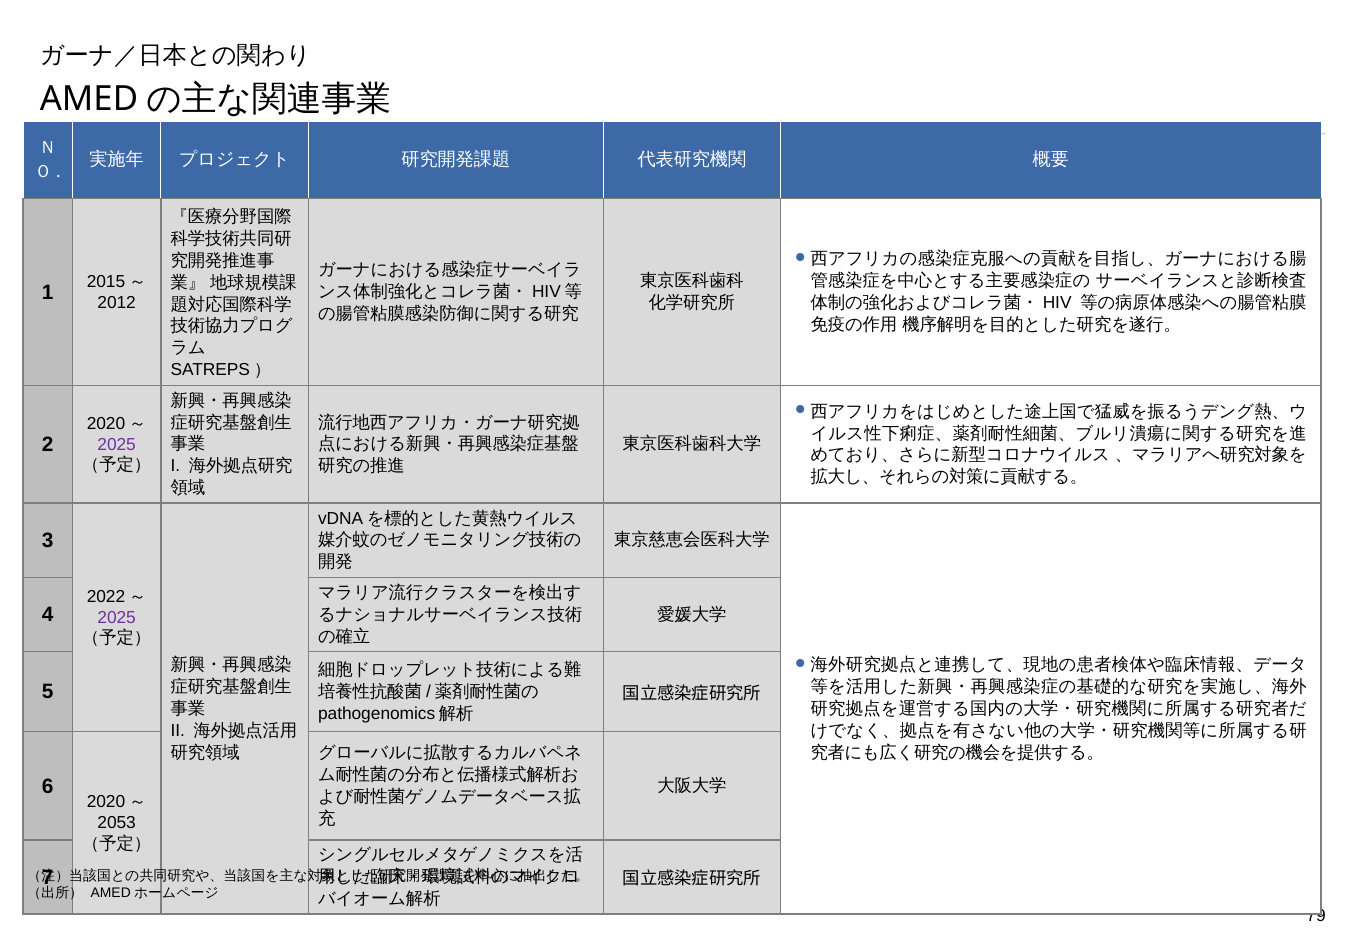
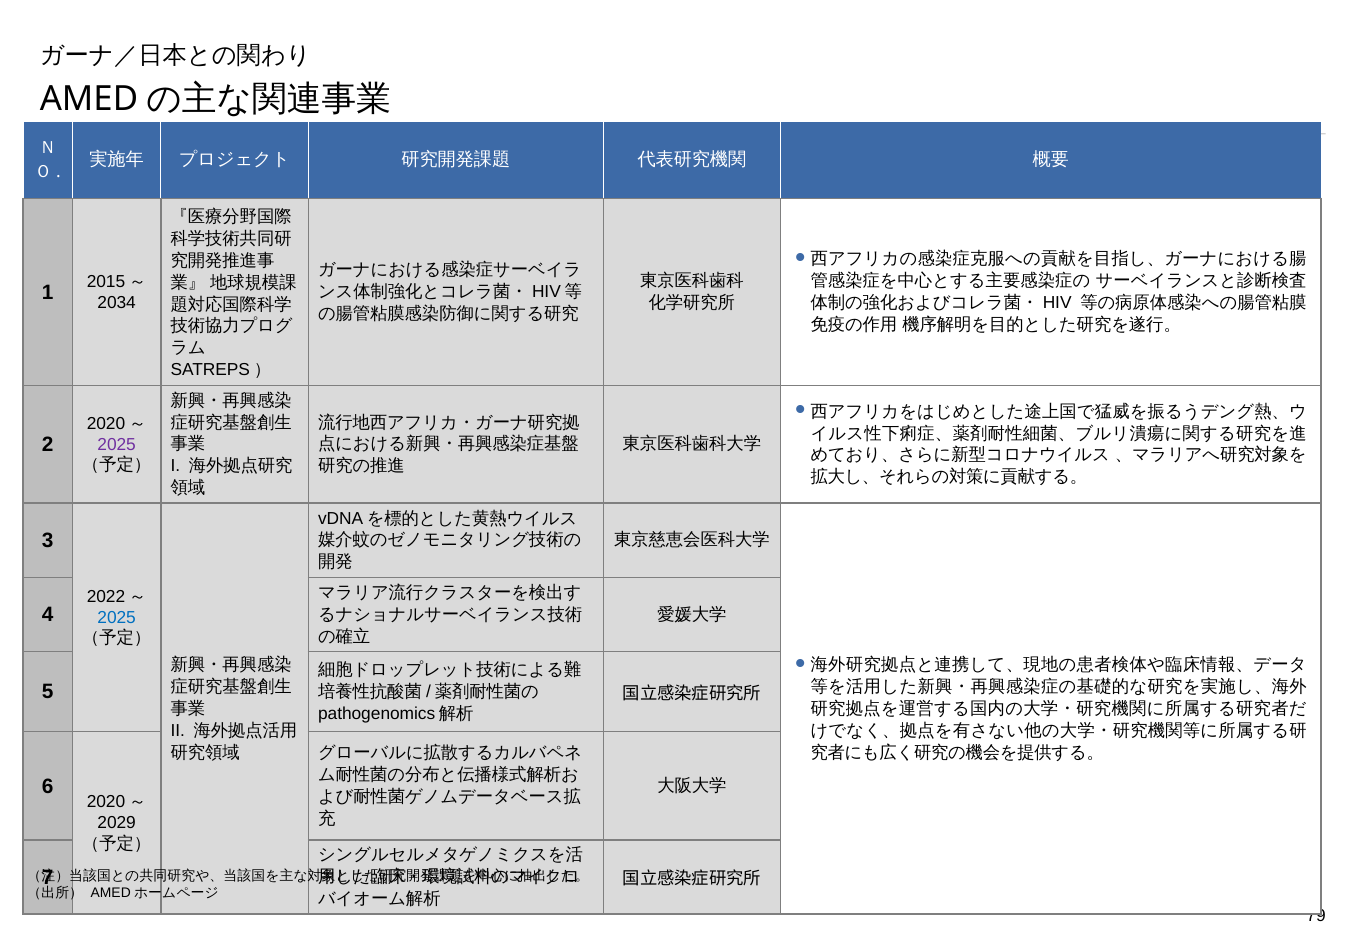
2012: 2012 -> 2034
2025 at (117, 618) colour: purple -> blue
2053: 2053 -> 2029
